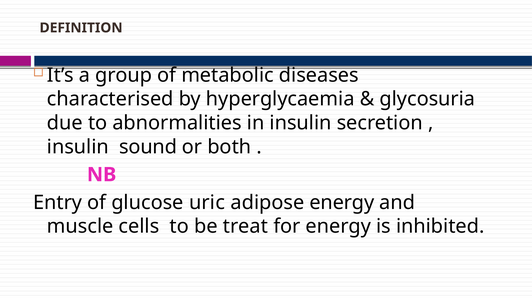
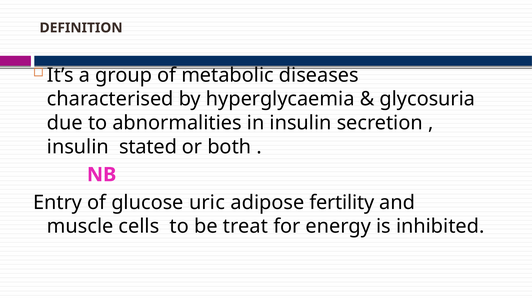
sound: sound -> stated
adipose energy: energy -> fertility
